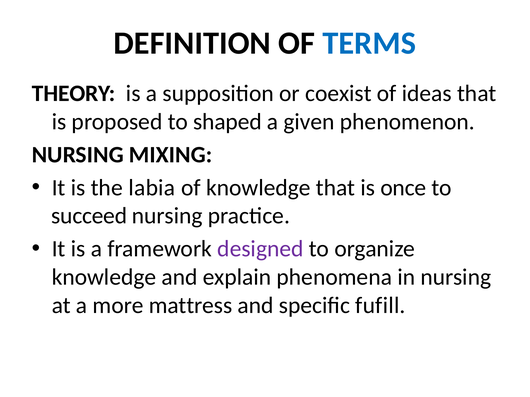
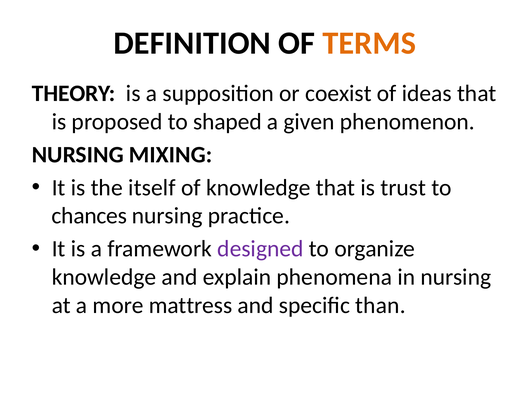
TERMS colour: blue -> orange
labia: labia -> itself
once: once -> trust
succeed: succeed -> chances
fufill: fufill -> than
